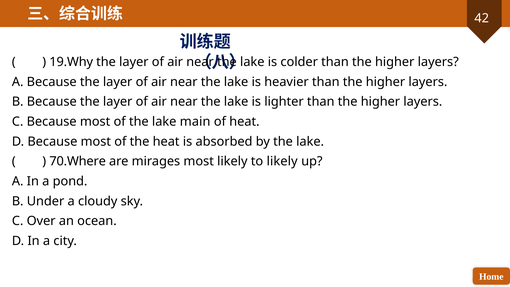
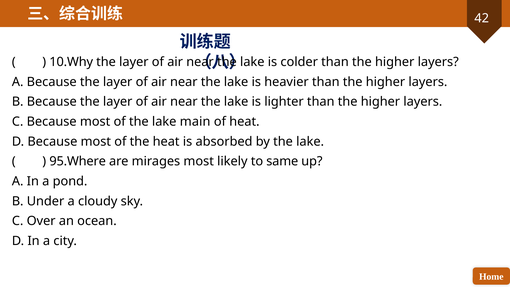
19.Why: 19.Why -> 10.Why
70.Where: 70.Where -> 95.Where
to likely: likely -> same
